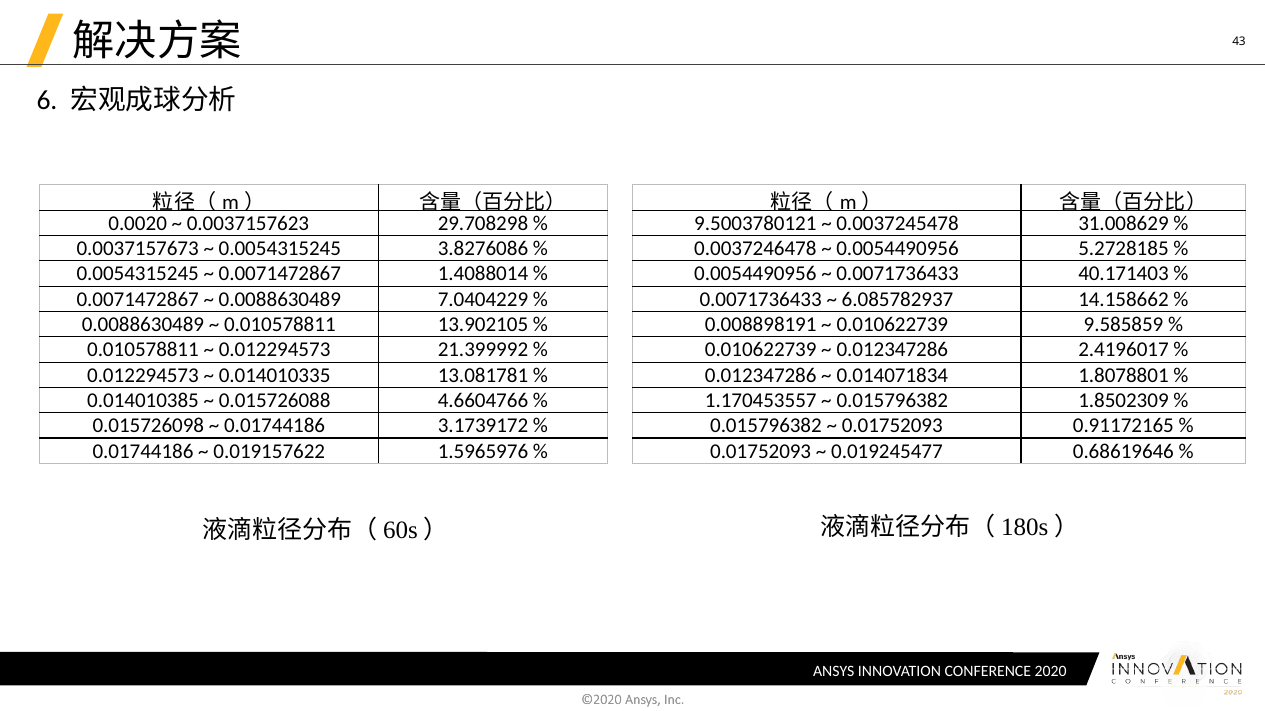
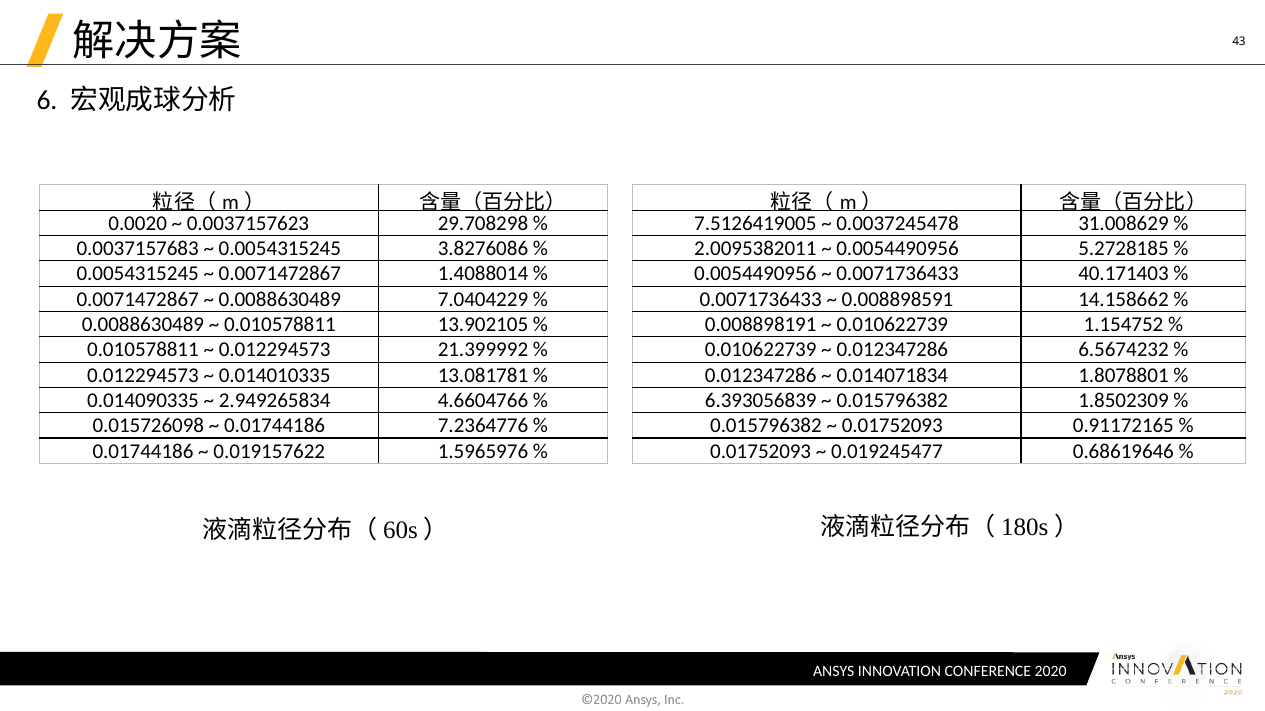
9.5003780121: 9.5003780121 -> 7.5126419005
0.0037157673: 0.0037157673 -> 0.0037157683
0.0037246478: 0.0037246478 -> 2.0095382011
6.085782937: 6.085782937 -> 0.008898591
9.585859: 9.585859 -> 1.154752
2.4196017: 2.4196017 -> 6.5674232
0.014010385: 0.014010385 -> 0.014090335
0.015726088: 0.015726088 -> 2.949265834
1.170453557: 1.170453557 -> 6.393056839
3.1739172: 3.1739172 -> 7.2364776
